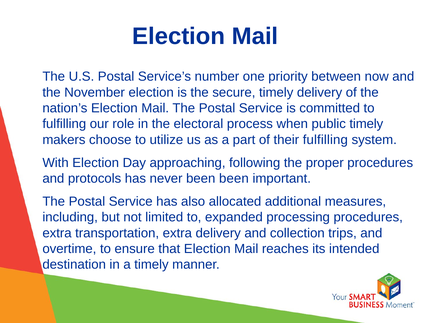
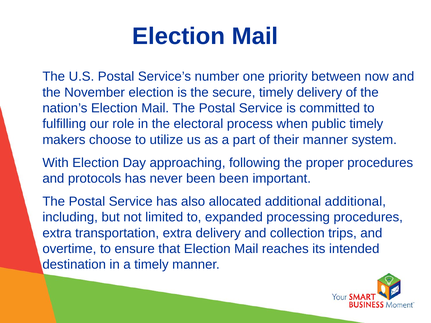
their fulfilling: fulfilling -> manner
additional measures: measures -> additional
